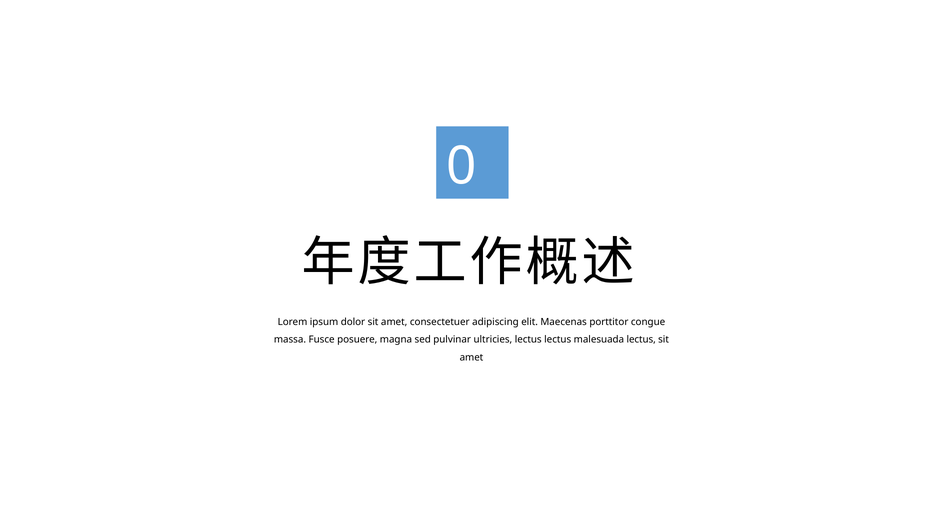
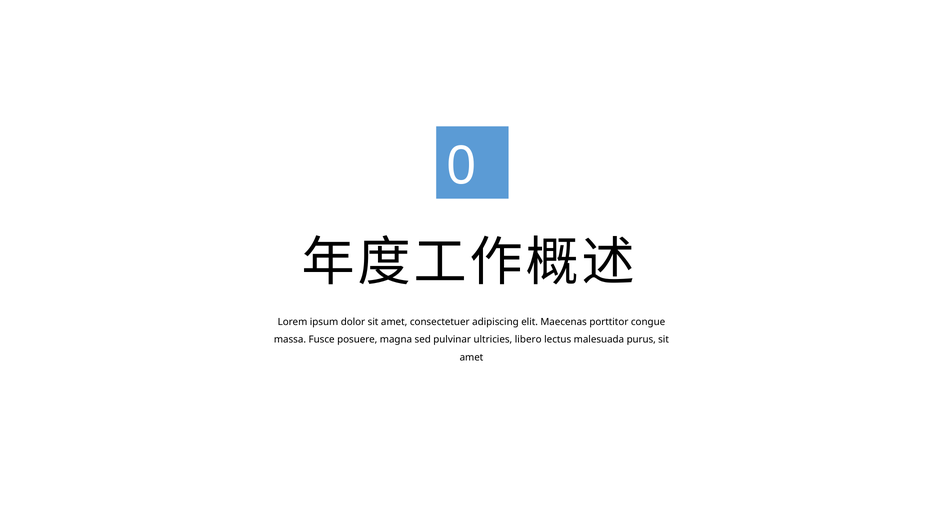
ultricies lectus: lectus -> libero
malesuada lectus: lectus -> purus
